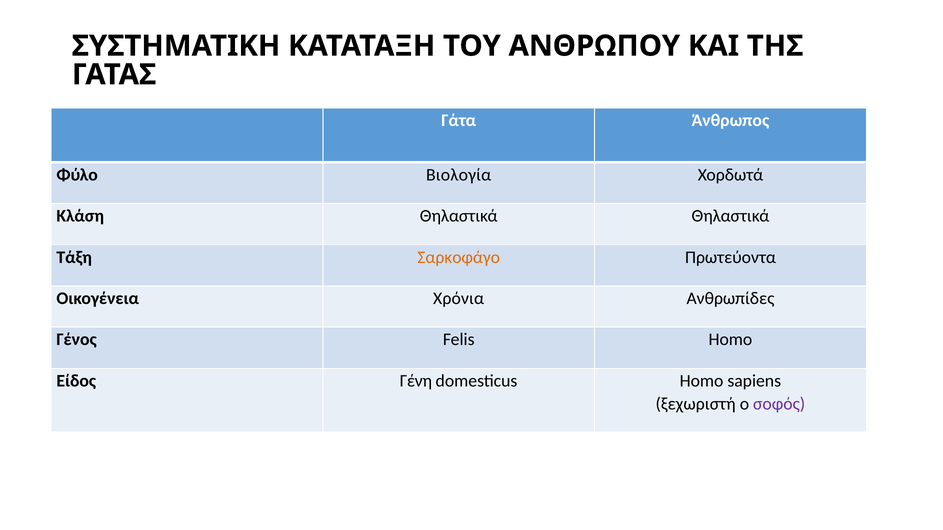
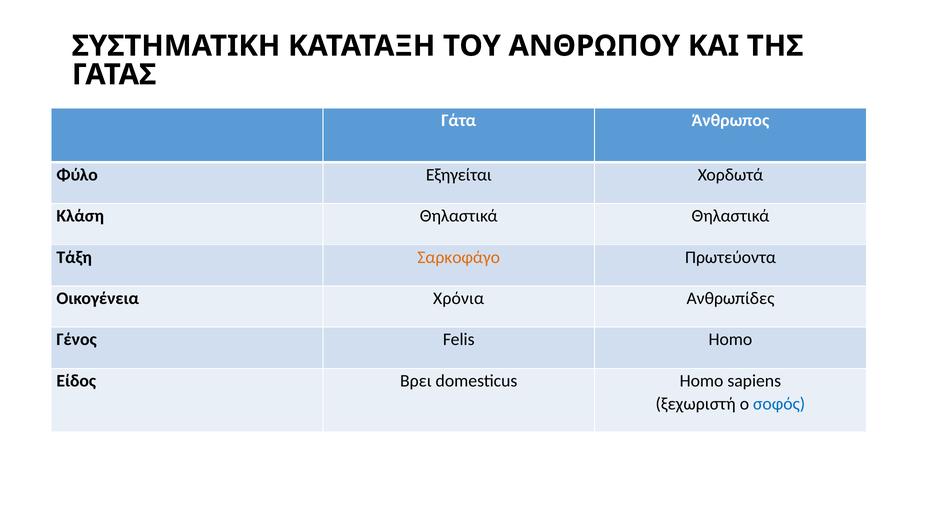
Βιολογία: Βιολογία -> Εξηγείται
Γένη: Γένη -> Βρει
σοφός colour: purple -> blue
